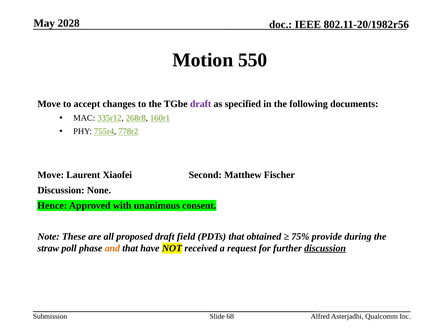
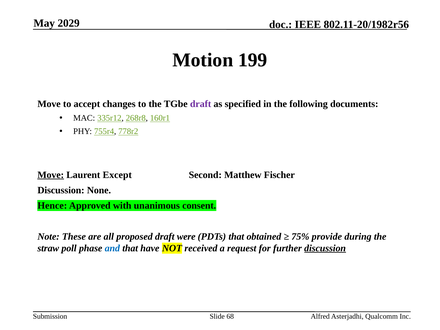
2028: 2028 -> 2029
550: 550 -> 199
Move at (51, 175) underline: none -> present
Xiaofei: Xiaofei -> Except
field: field -> were
and colour: orange -> blue
